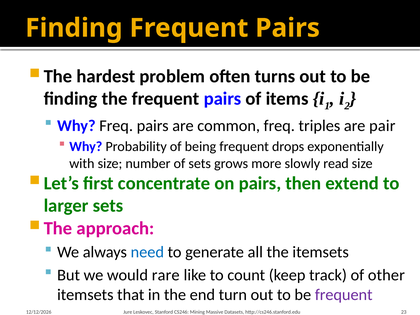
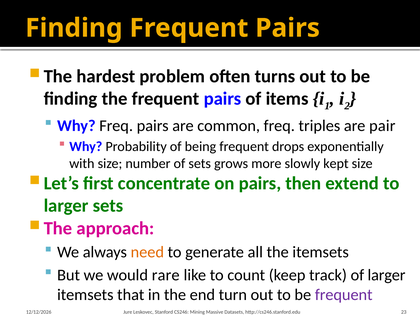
read: read -> kept
need colour: blue -> orange
of other: other -> larger
